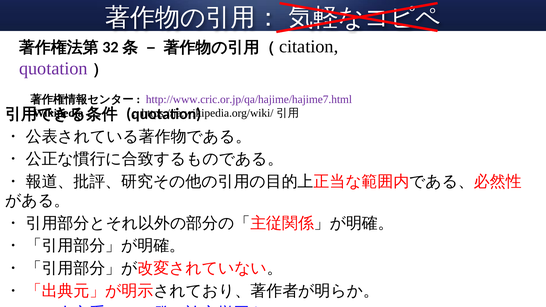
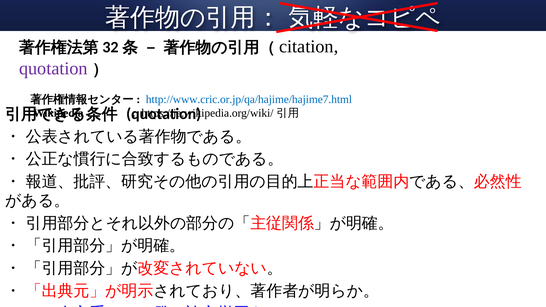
http://www.cric.or.jp/qa/hajime/hajime7.html colour: purple -> blue
